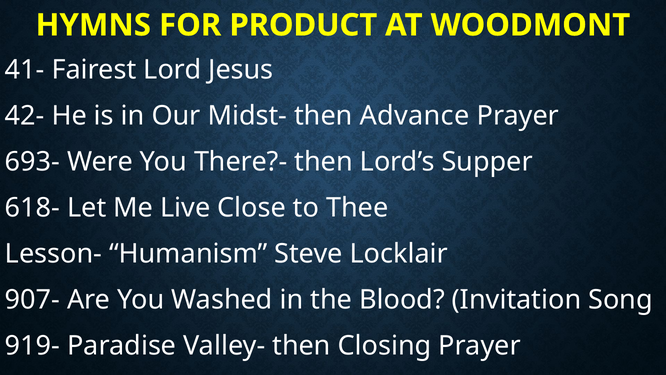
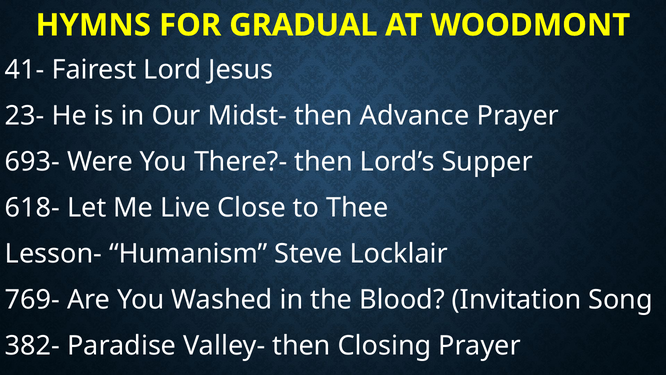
PRODUCT: PRODUCT -> GRADUAL
42-: 42- -> 23-
907-: 907- -> 769-
919-: 919- -> 382-
